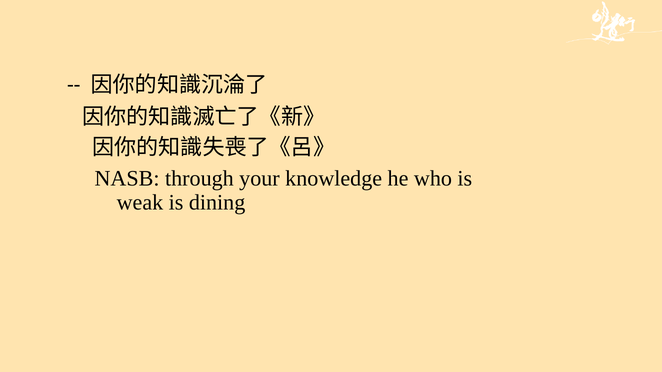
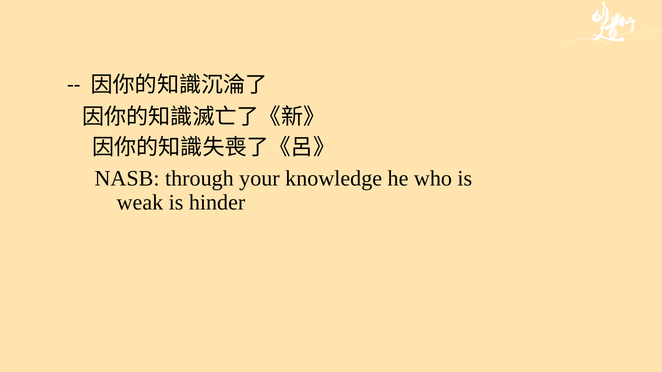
dining: dining -> hinder
